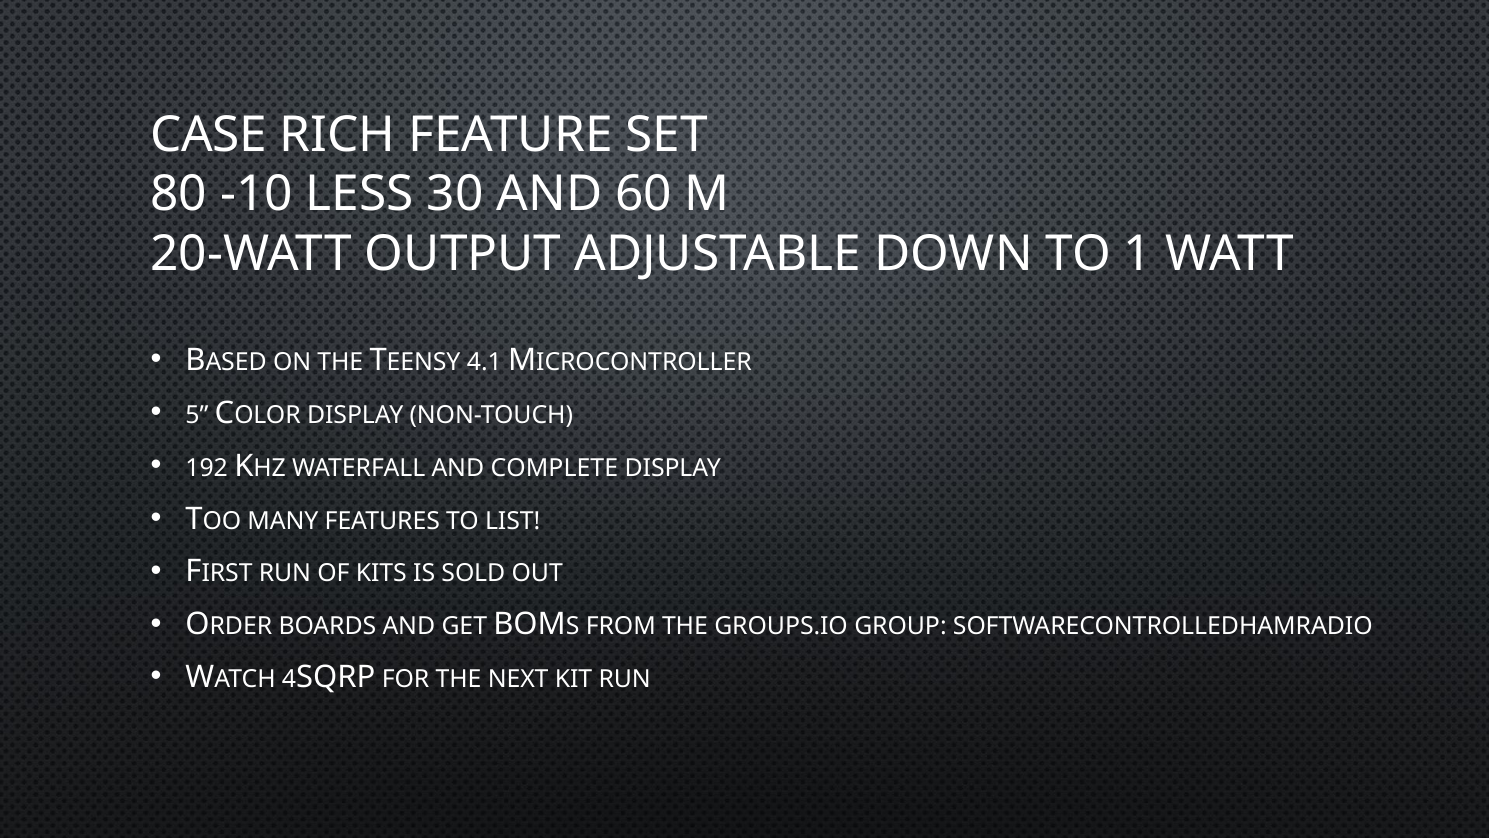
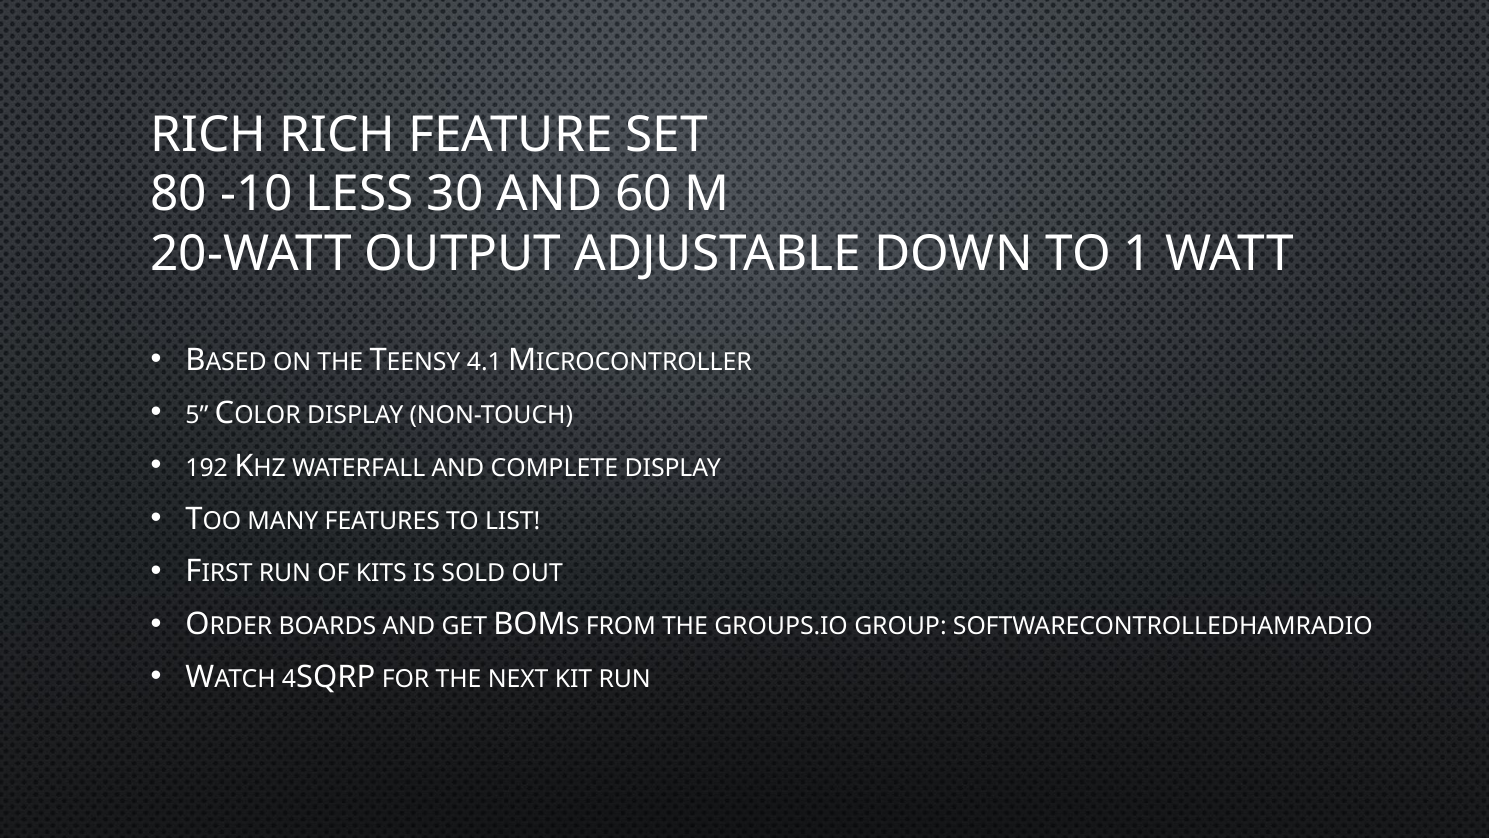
CASE at (209, 135): CASE -> RICH
